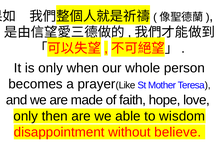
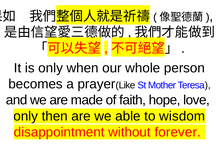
believe: believe -> forever
